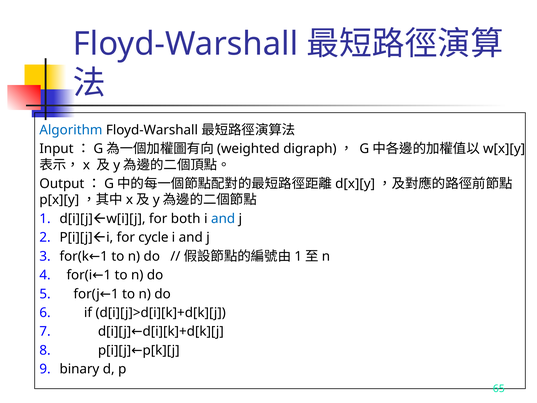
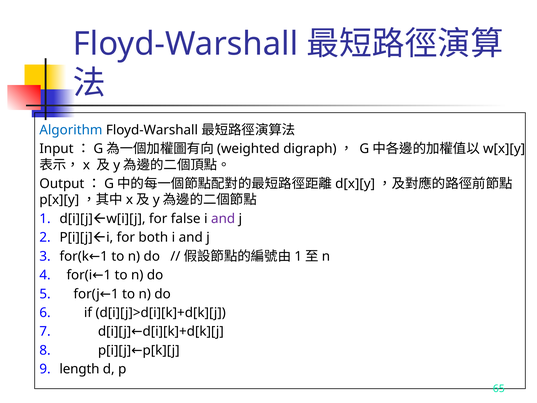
both: both -> false
and at (223, 219) colour: blue -> purple
cycle: cycle -> both
binary: binary -> length
